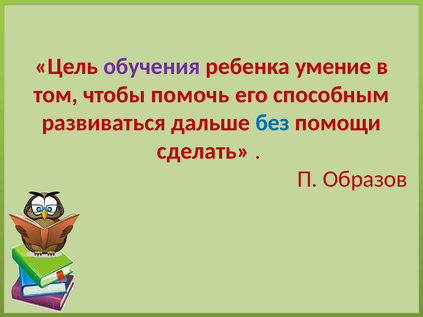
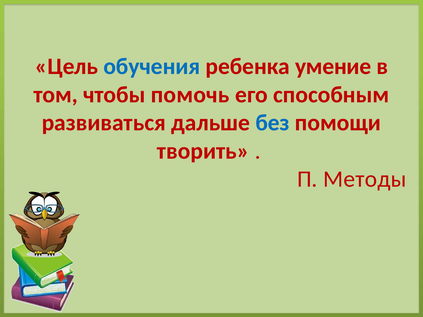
обучения colour: purple -> blue
сделать: сделать -> творить
Образов: Образов -> Методы
